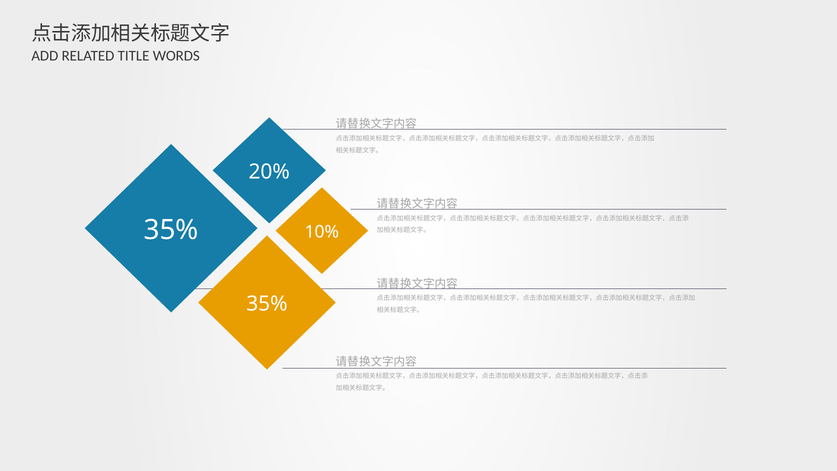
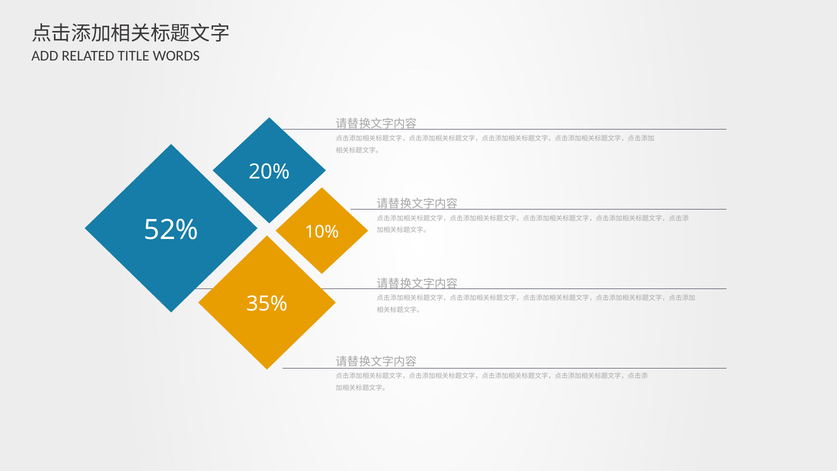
35% at (171, 230): 35% -> 52%
